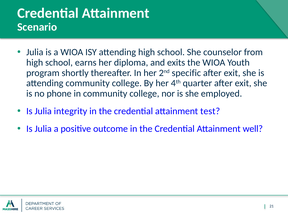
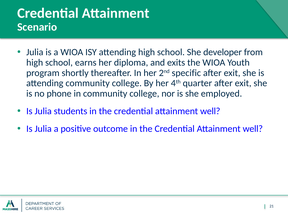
counselor: counselor -> developer
integrity: integrity -> students
test at (210, 111): test -> well
